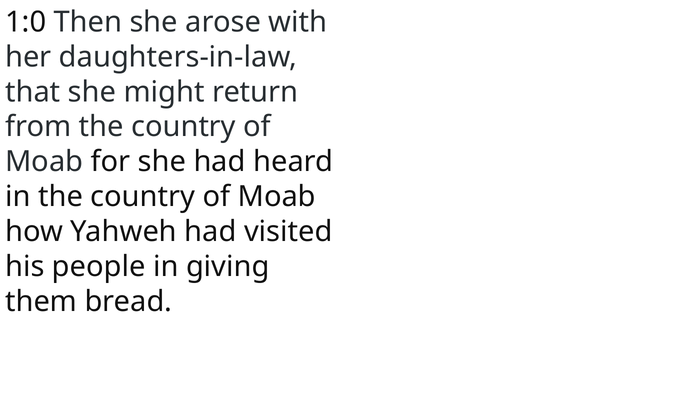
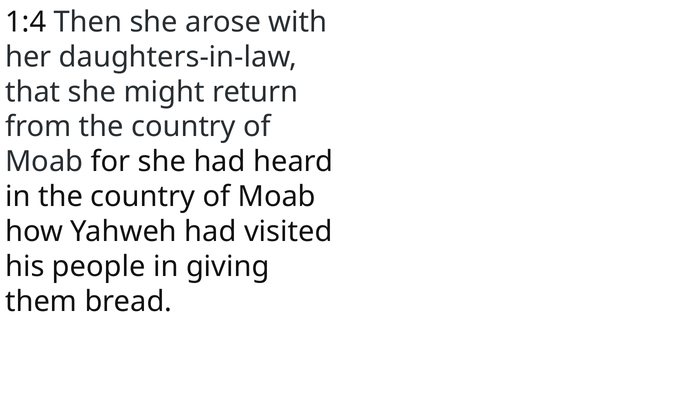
1:0: 1:0 -> 1:4
